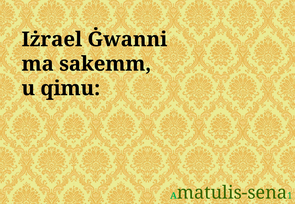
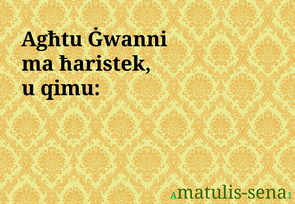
Iżrael: Iżrael -> Agħtu
sakemm: sakemm -> ħaristek
